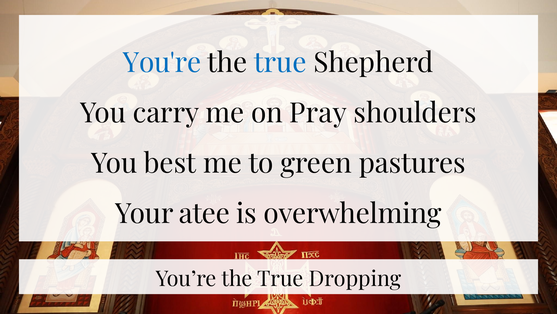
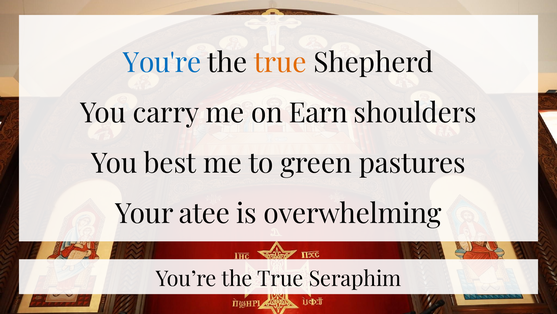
true at (280, 63) colour: blue -> orange
Pray: Pray -> Earn
Dropping: Dropping -> Seraphim
